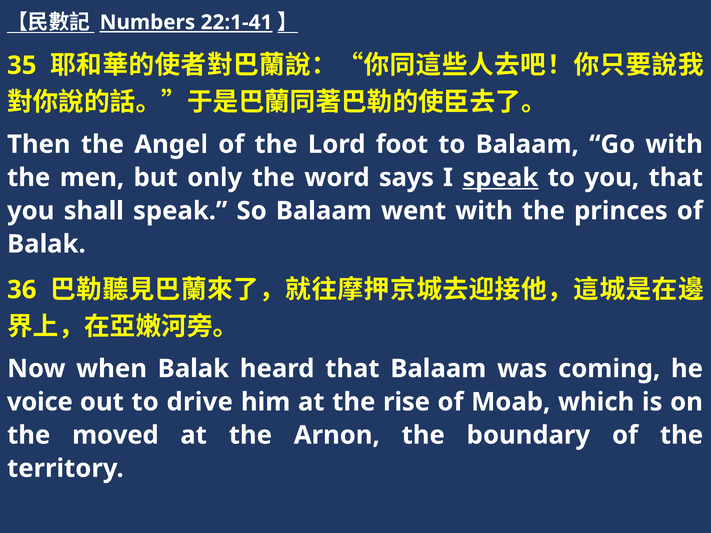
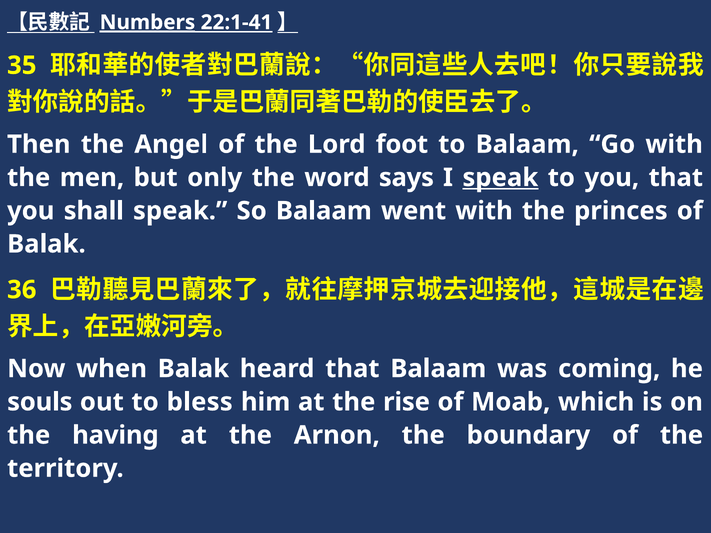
Numbers underline: none -> present
voice: voice -> souls
drive: drive -> bless
moved: moved -> having
